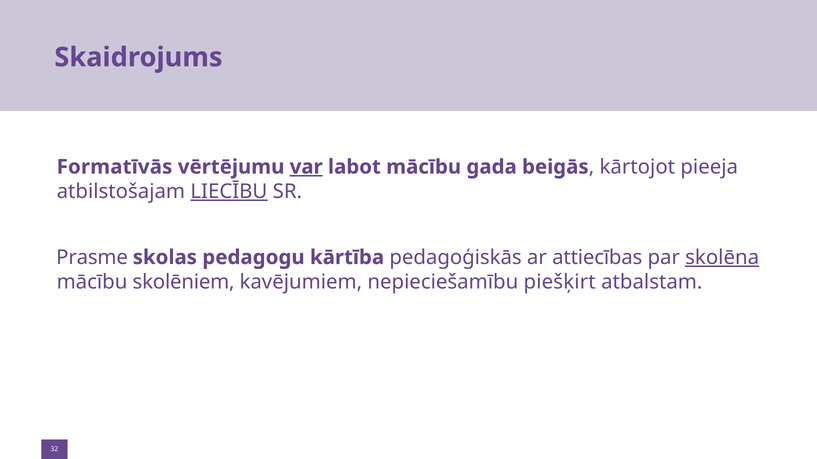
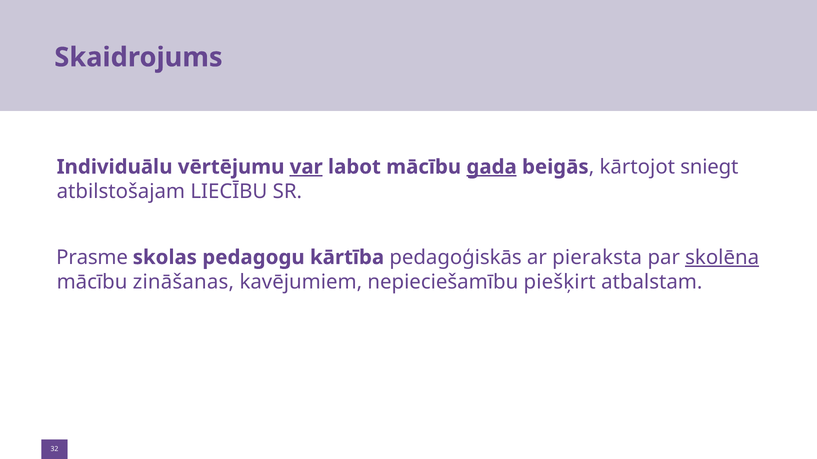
Formatīvās: Formatīvās -> Individuālu
gada underline: none -> present
pieeja: pieeja -> sniegt
LIECĪBU underline: present -> none
attiecības: attiecības -> pieraksta
skolēniem: skolēniem -> zināšanas
